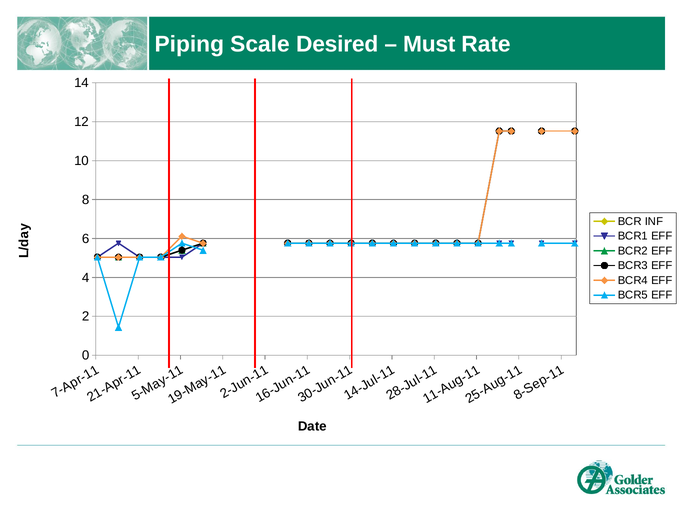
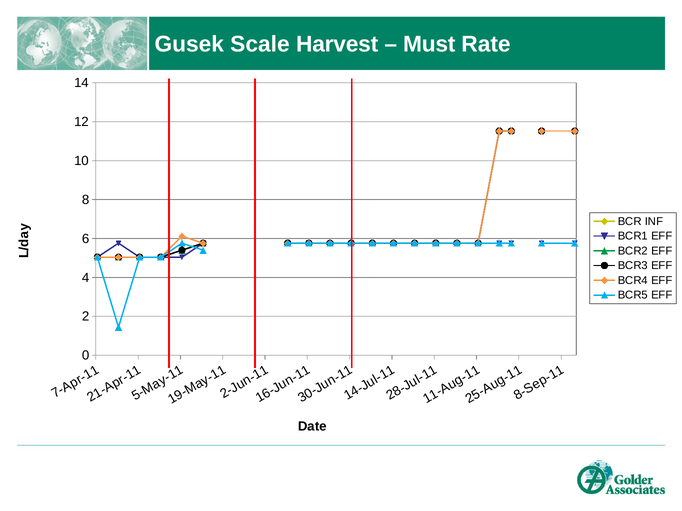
Piping: Piping -> Gusek
Desired: Desired -> Harvest
